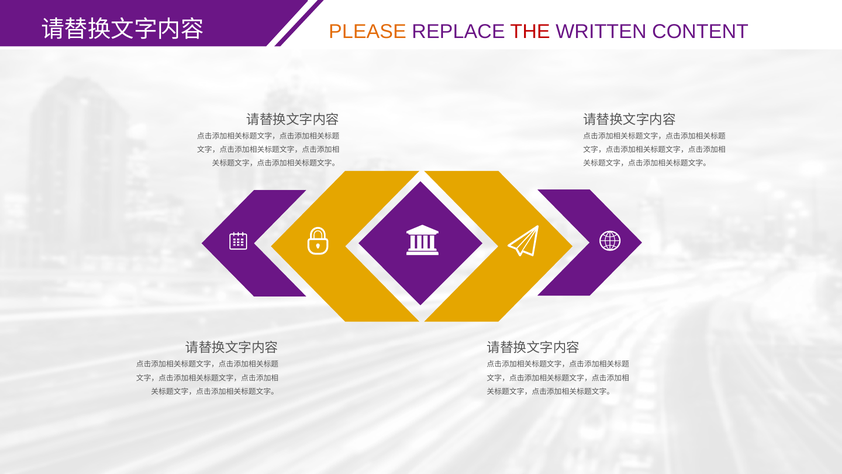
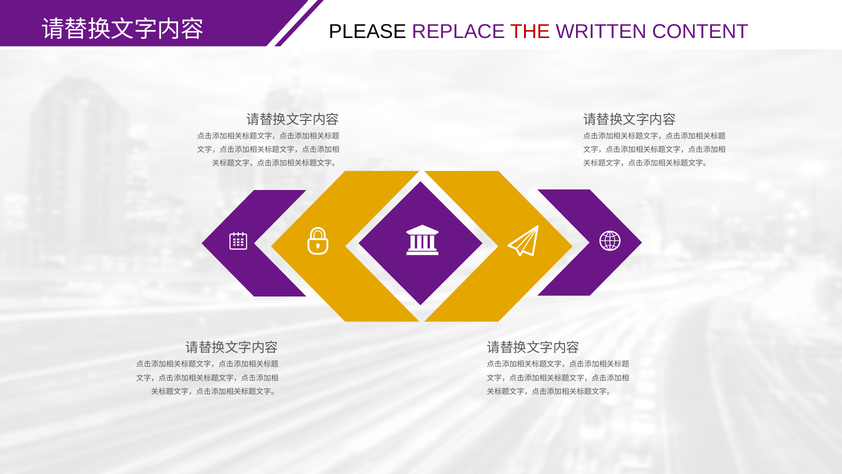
PLEASE colour: orange -> black
